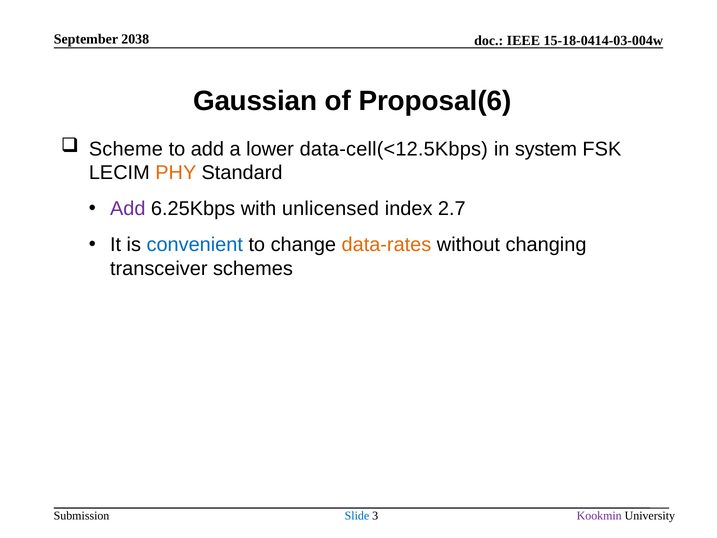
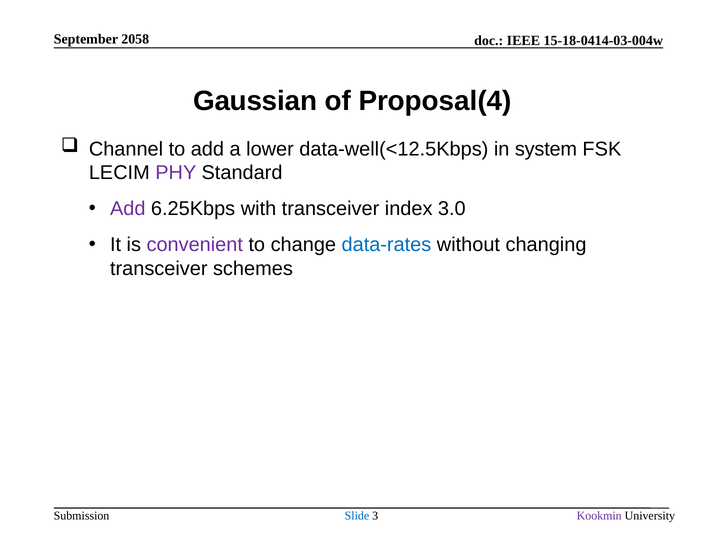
2038: 2038 -> 2058
Proposal(6: Proposal(6 -> Proposal(4
Scheme: Scheme -> Channel
data-cell(<12.5Kbps: data-cell(<12.5Kbps -> data-well(<12.5Kbps
PHY colour: orange -> purple
with unlicensed: unlicensed -> transceiver
2.7: 2.7 -> 3.0
convenient colour: blue -> purple
data-rates colour: orange -> blue
